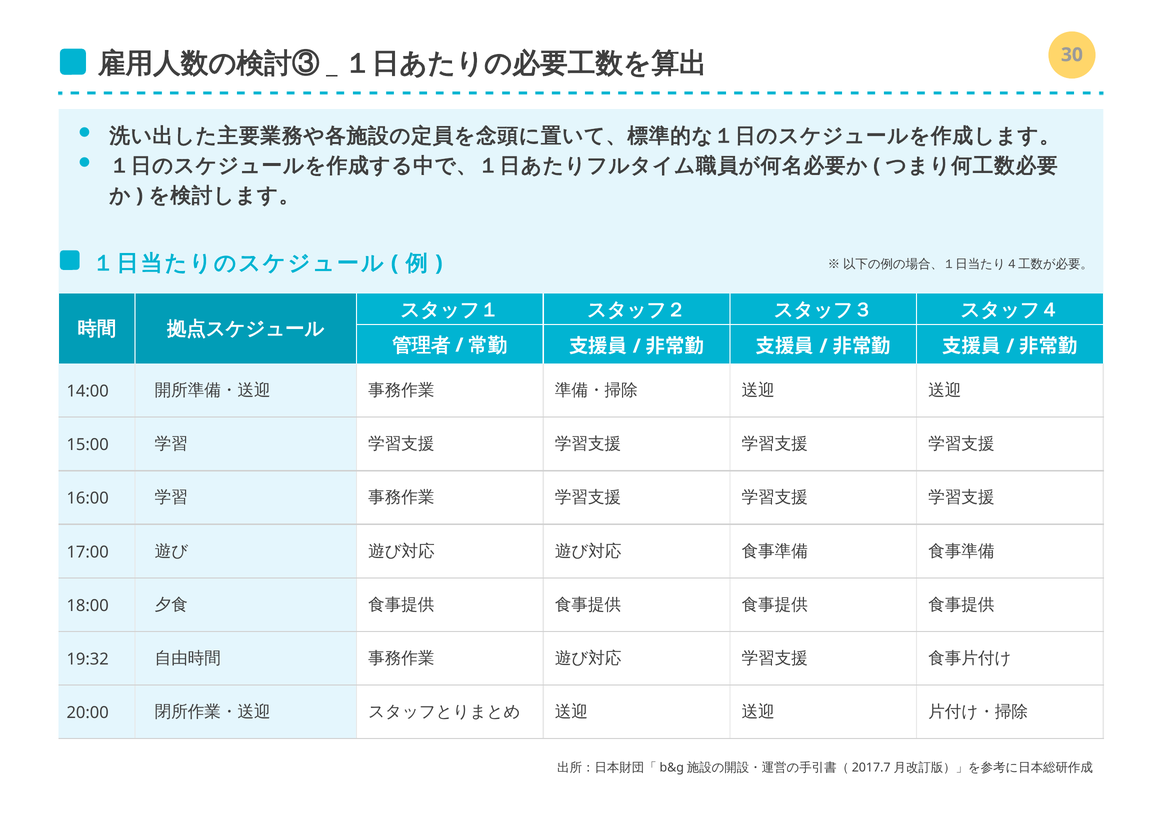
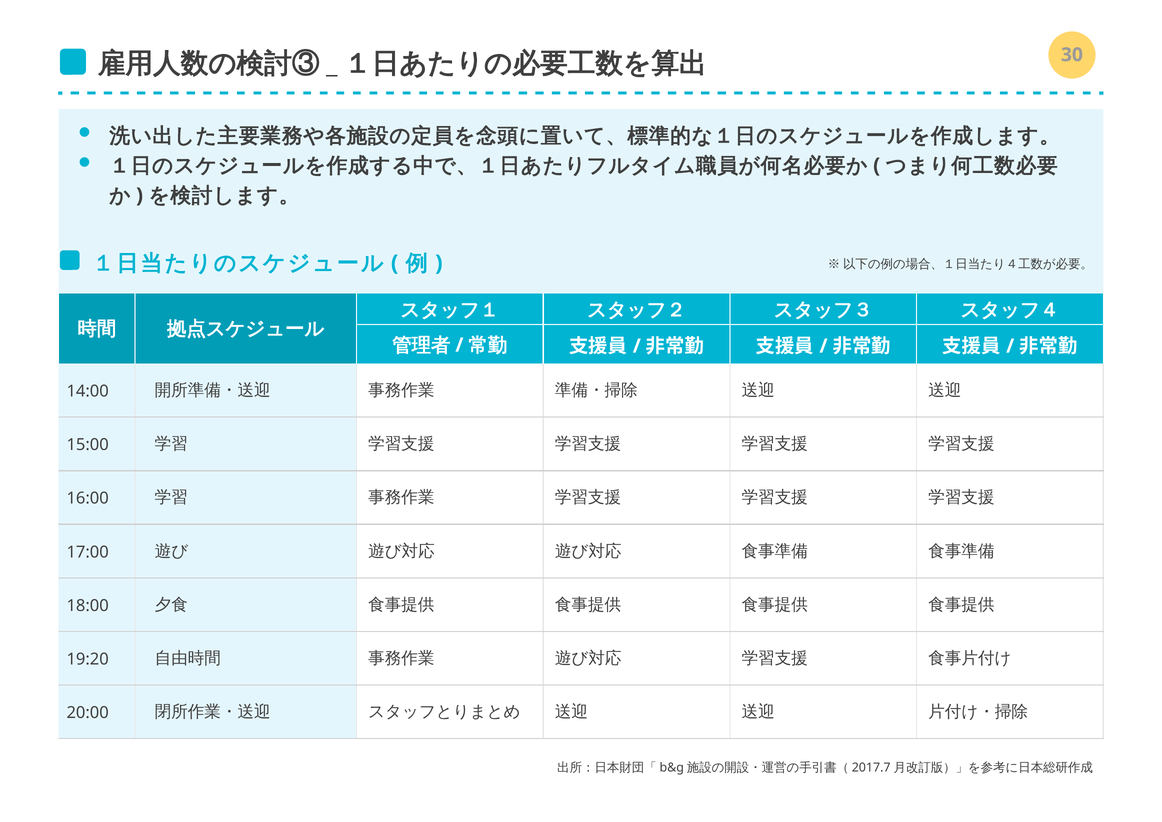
19:32: 19:32 -> 19:20
